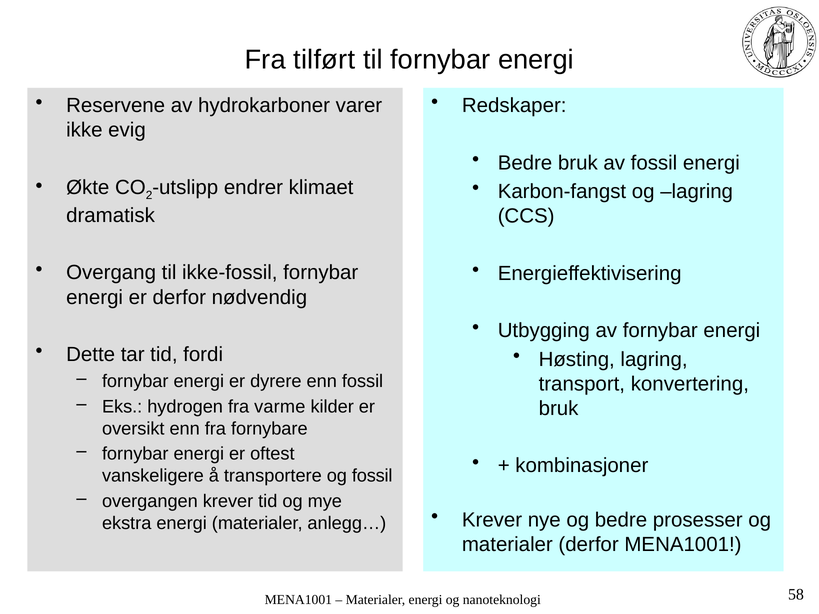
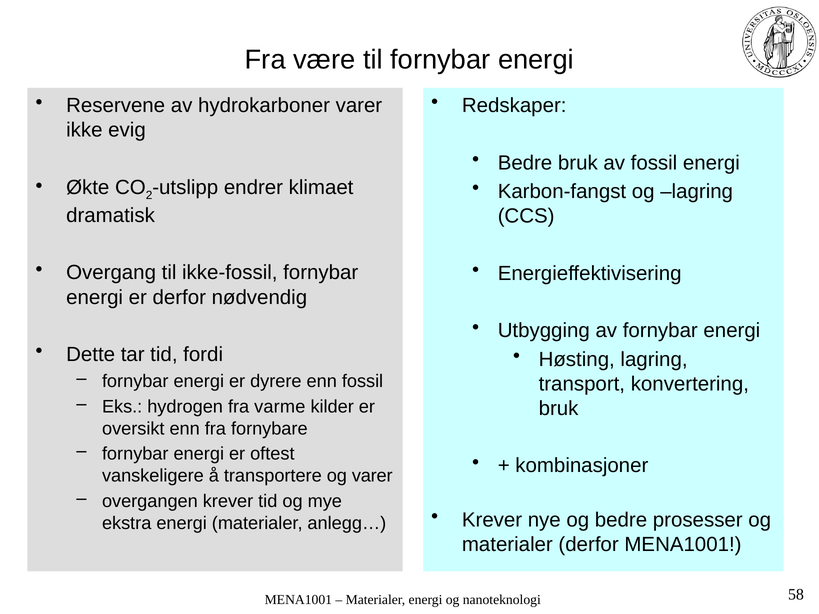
tilført: tilført -> være
og fossil: fossil -> varer
